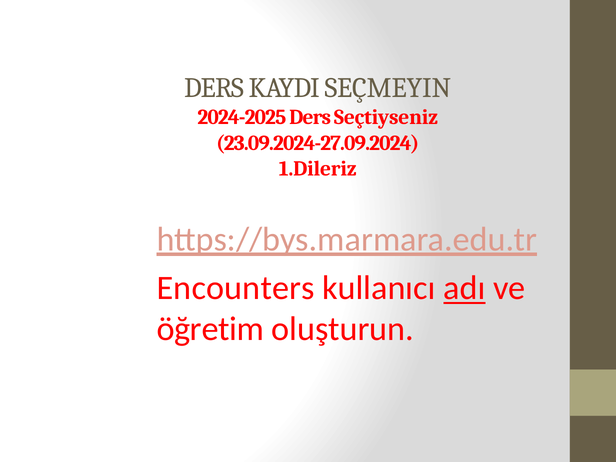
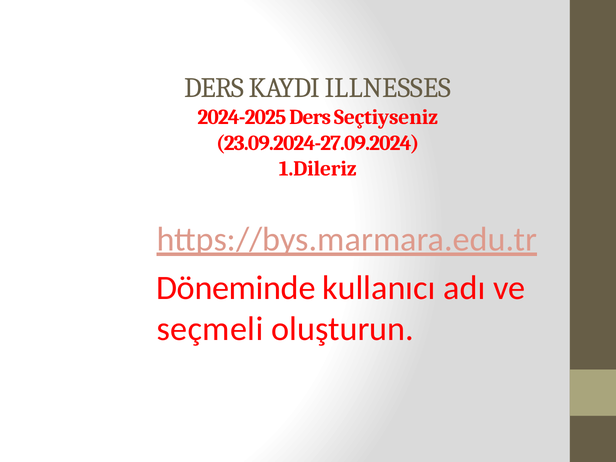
SEÇMEYIN: SEÇMEYIN -> ILLNESSES
Encounters: Encounters -> Döneminde
adı underline: present -> none
öğretim: öğretim -> seçmeli
